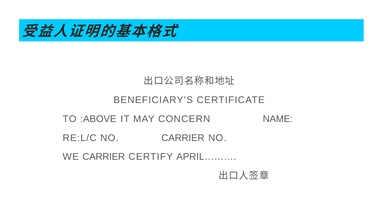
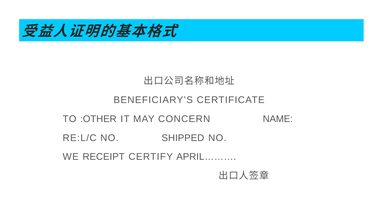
:ABOVE: :ABOVE -> :OTHER
NO CARRIER: CARRIER -> SHIPPED
WE CARRIER: CARRIER -> RECEIPT
